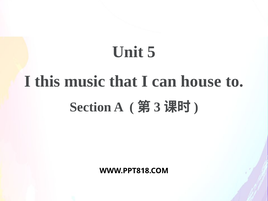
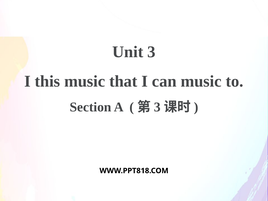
Unit 5: 5 -> 3
can house: house -> music
